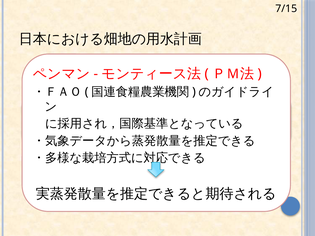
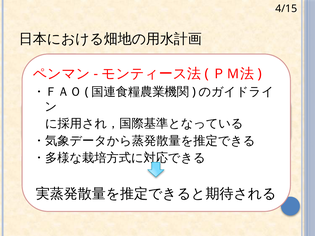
7/15: 7/15 -> 4/15
